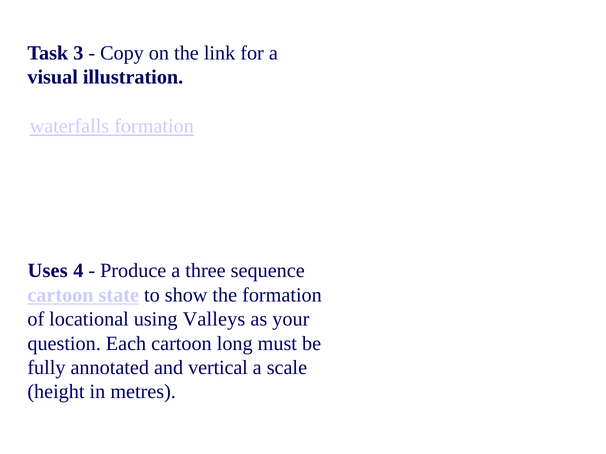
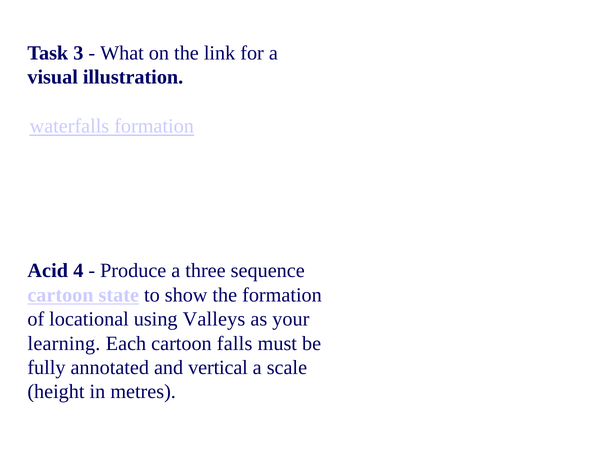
Copy: Copy -> What
Uses: Uses -> Acid
question: question -> learning
long: long -> falls
